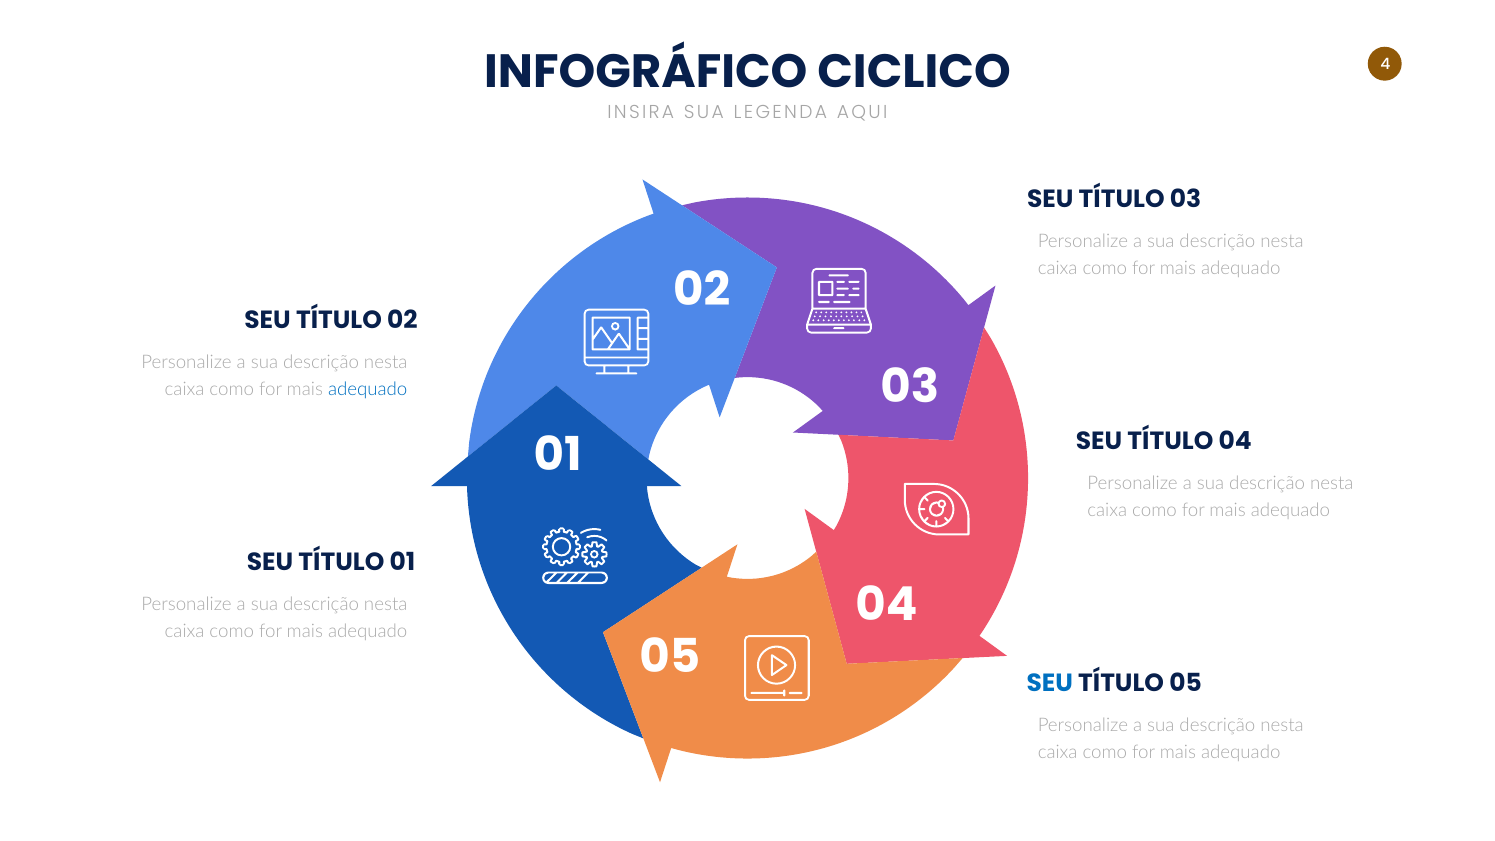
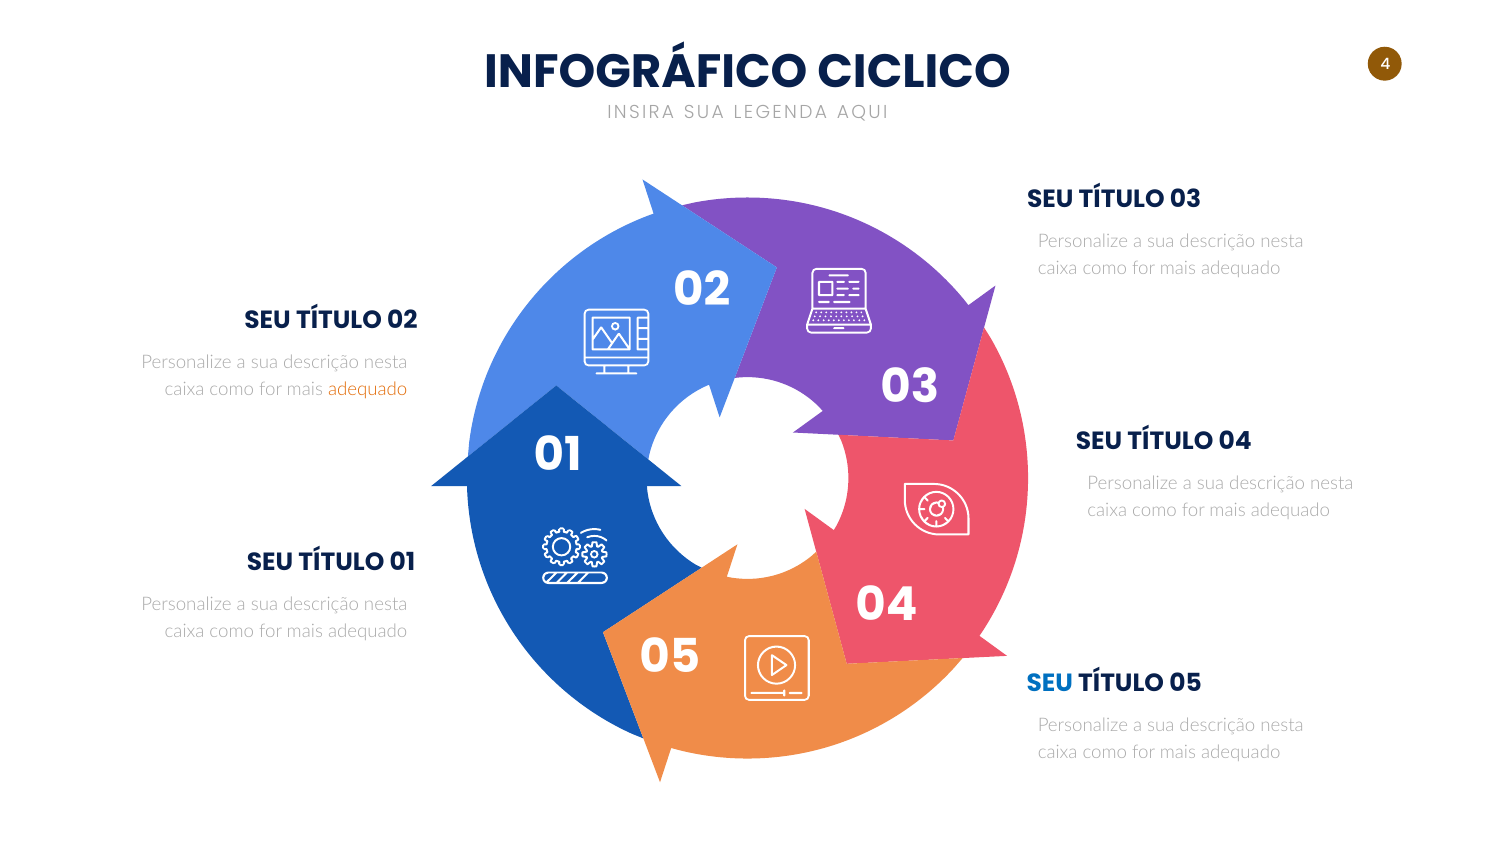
adequado at (368, 390) colour: blue -> orange
